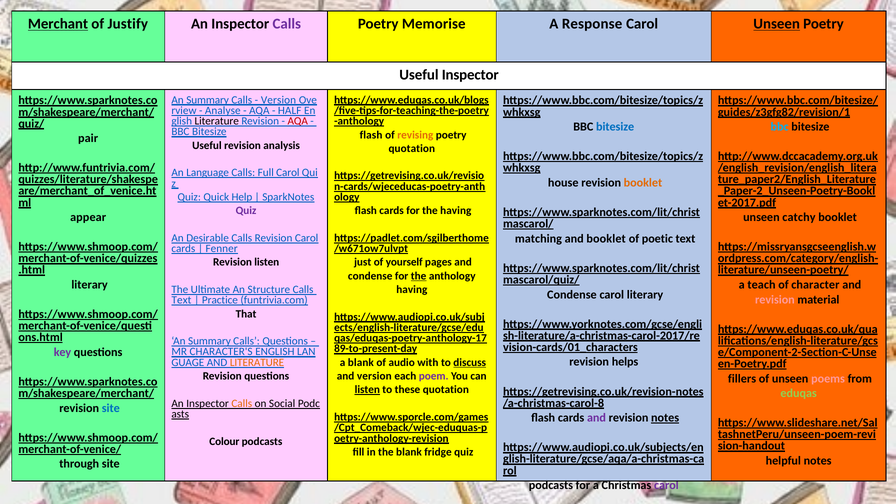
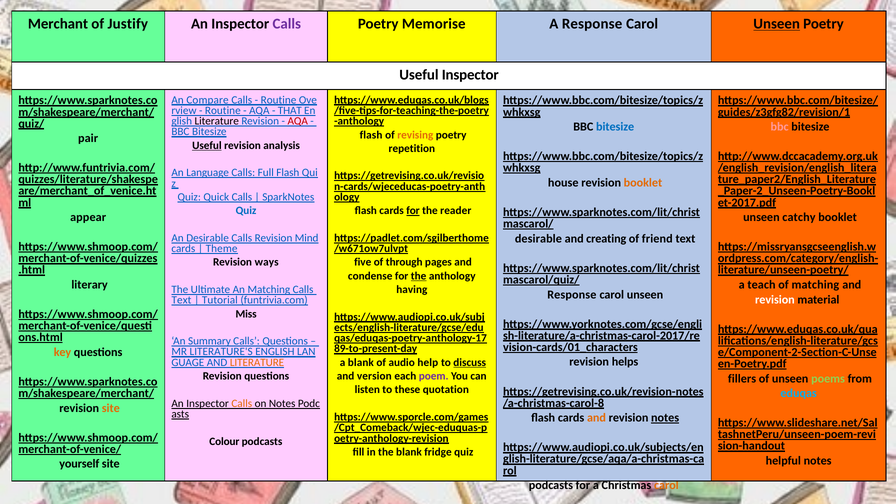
Merchant underline: present -> none
Summary at (208, 100): Summary -> Compare
Version at (278, 100): Version -> Routine
Analyse at (223, 111): Analyse -> Routine
HALF: HALF -> THAT
bbc at (780, 127) colour: light blue -> pink
Useful at (207, 145) underline: none -> present
quotation at (412, 148): quotation -> repetition
Full Carol: Carol -> Flash
Quick Help: Help -> Calls
Quiz at (246, 211) colour: purple -> blue
for at (413, 211) underline: none -> present
the having: having -> reader
Revision Carol: Carol -> Mind
matching at (538, 239): matching -> desirable
and booklet: booklet -> creating
poetic: poetic -> friend
Fenner: Fenner -> Theme
Revision listen: listen -> ways
just: just -> five
yourself: yourself -> through
of character: character -> matching
An Structure: Structure -> Matching
Condense at (572, 295): Condense -> Response
literary at (645, 295): literary -> unseen
revision at (775, 300) colour: pink -> white
Practice: Practice -> Tutorial
That: That -> Miss
key colour: purple -> orange
CHARACTER'S: CHARACTER'S -> LITERATURE'S
with: with -> help
poems colour: pink -> light green
listen at (367, 390) underline: present -> none
eduqas colour: light green -> light blue
on Social: Social -> Notes
site at (111, 408) colour: blue -> orange
and at (597, 418) colour: purple -> orange
through: through -> yourself
carol at (666, 485) colour: purple -> orange
